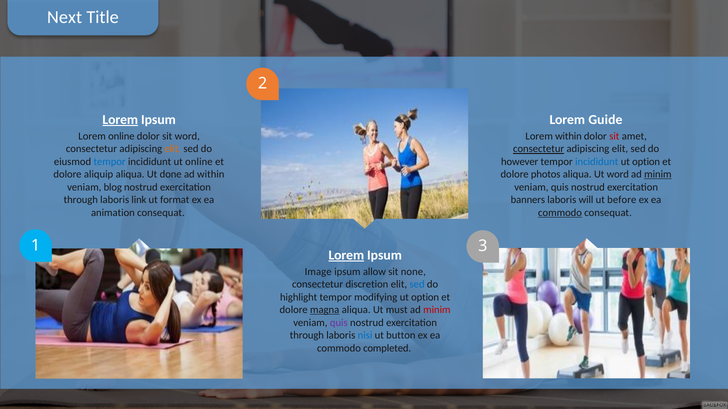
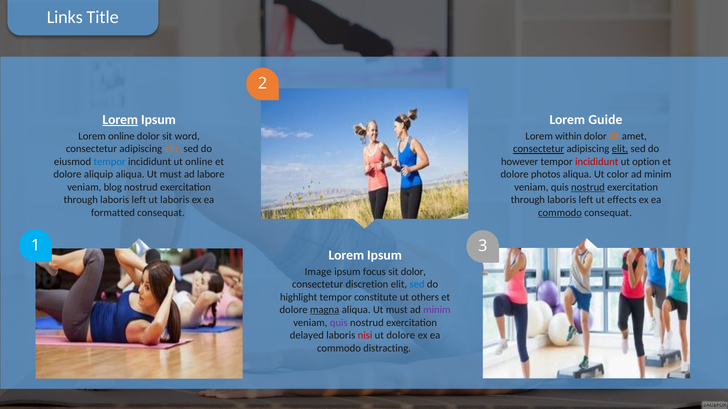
Next: Next -> Links
sit at (614, 136) colour: red -> orange
elit at (620, 149) underline: none -> present
incididunt at (597, 162) colour: blue -> red
done at (171, 175): done -> must
ad within: within -> labore
Ut word: word -> color
minim at (658, 175) underline: present -> none
nostrud at (588, 187) underline: none -> present
link at (139, 200): link -> left
ut format: format -> laboris
banners at (528, 200): banners -> through
will at (586, 200): will -> left
before: before -> effects
animation: animation -> formatted
Lorem at (346, 255) underline: present -> none
allow: allow -> focus
sit none: none -> dolor
modifying: modifying -> constitute
option at (425, 297): option -> others
minim at (437, 310) colour: red -> purple
through at (307, 336): through -> delayed
nisi colour: blue -> red
ut button: button -> dolore
completed: completed -> distracting
